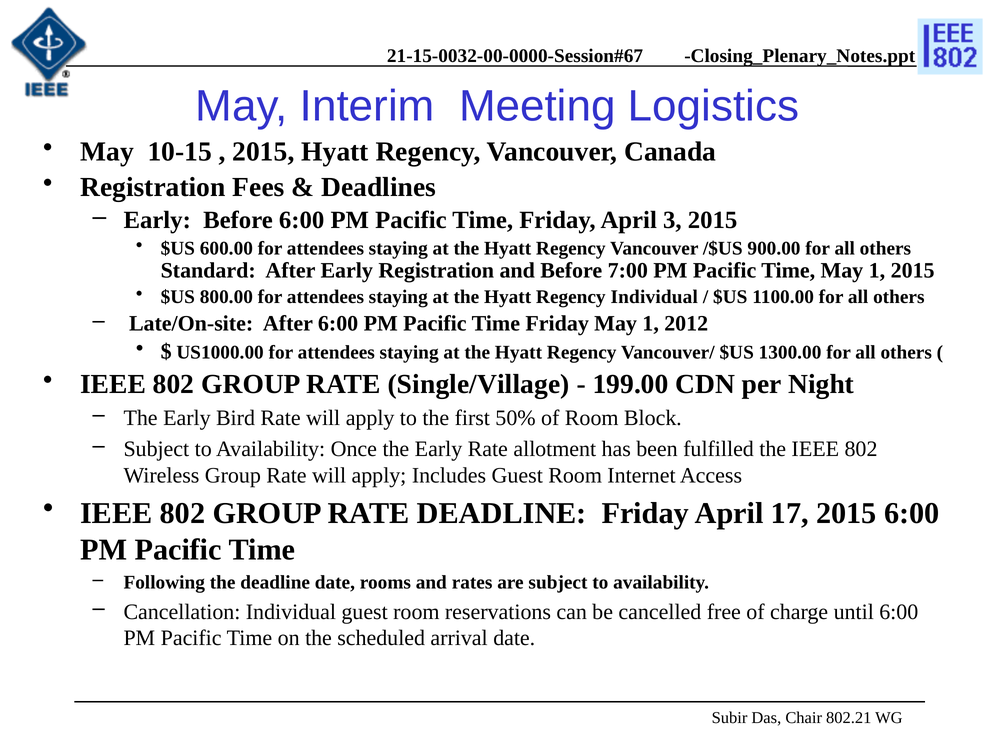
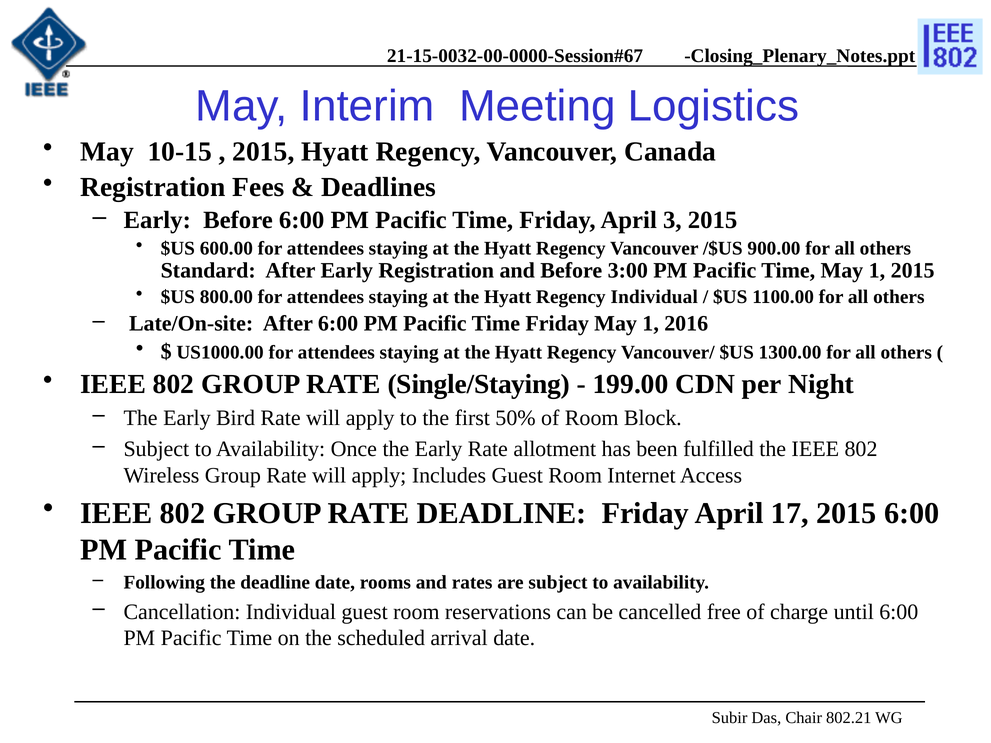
7:00: 7:00 -> 3:00
2012: 2012 -> 2016
Single/Village: Single/Village -> Single/Staying
